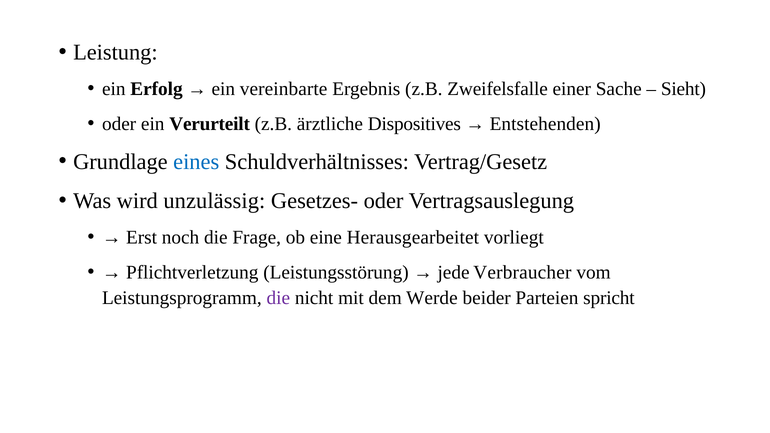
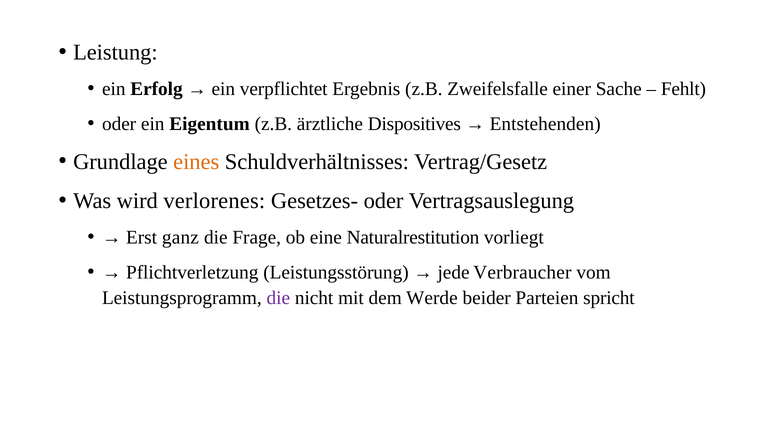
vereinbarte: vereinbarte -> verpflichtet
Sieht: Sieht -> Fehlt
Verurteilt: Verurteilt -> Eigentum
eines colour: blue -> orange
unzulässig: unzulässig -> verlorenes
noch: noch -> ganz
Herausgearbeitet: Herausgearbeitet -> Naturalrestitution
